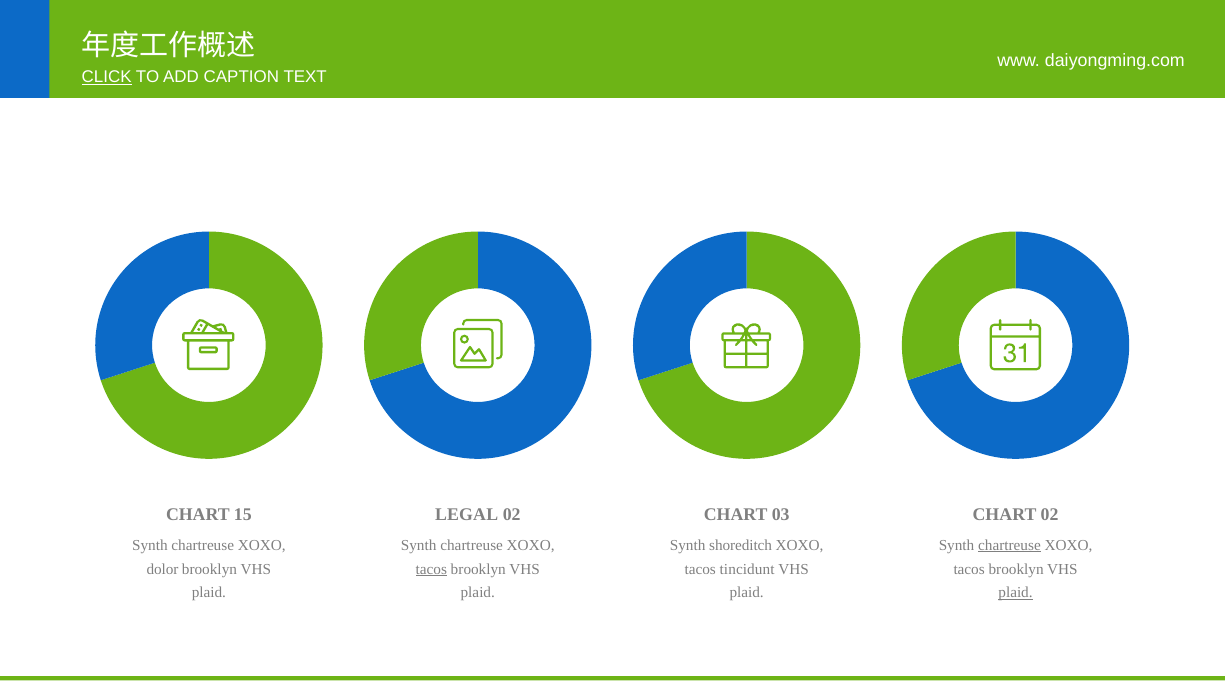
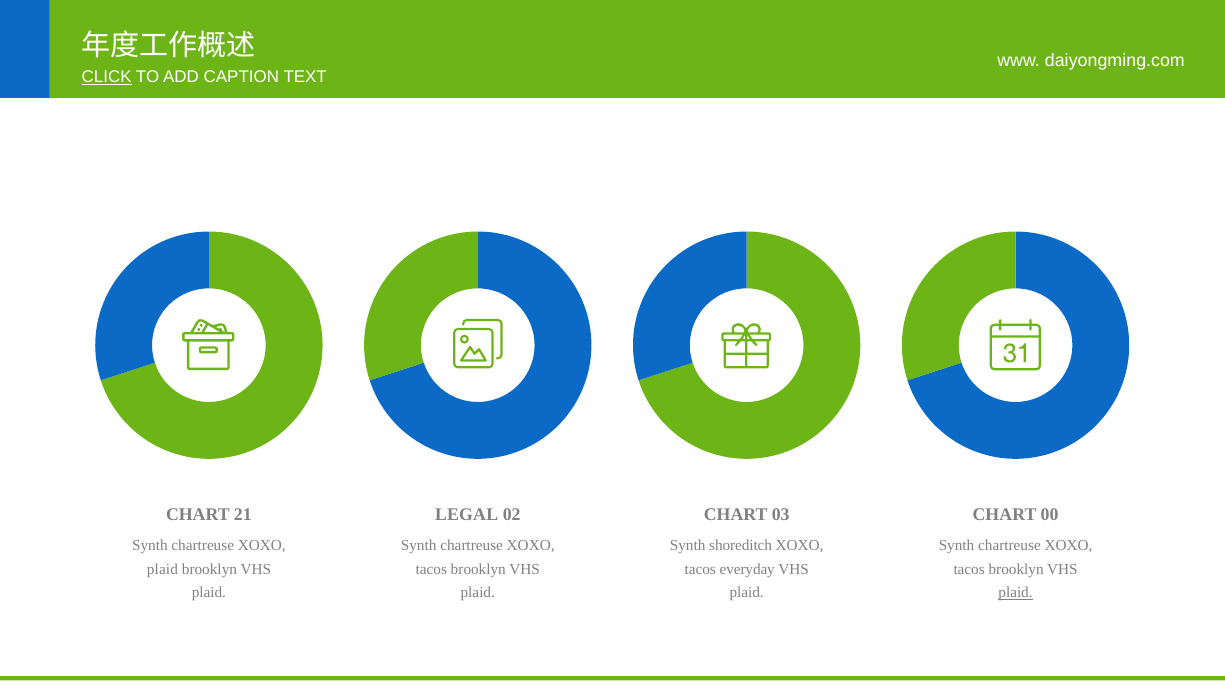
15: 15 -> 21
CHART 02: 02 -> 00
chartreuse at (1009, 545) underline: present -> none
dolor at (163, 569): dolor -> plaid
tacos at (431, 569) underline: present -> none
tincidunt: tincidunt -> everyday
